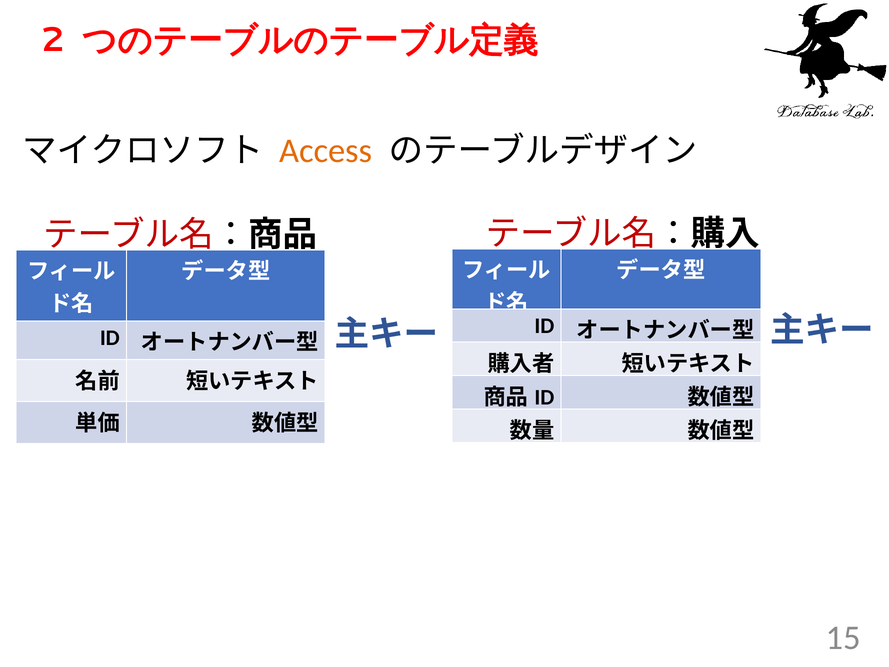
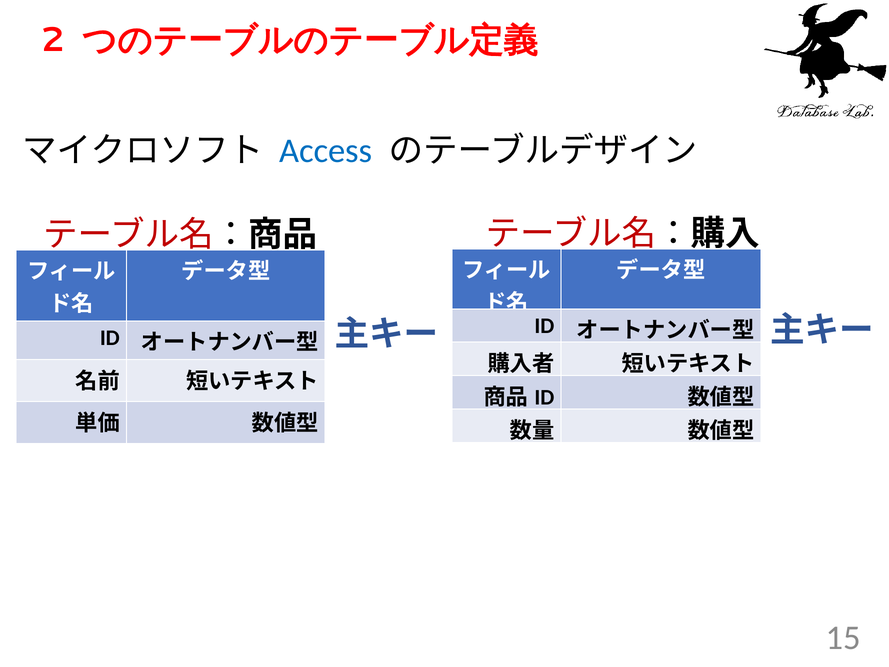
Access colour: orange -> blue
